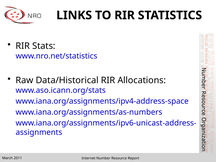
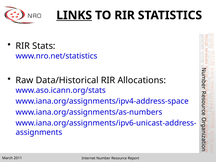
LINKS underline: none -> present
